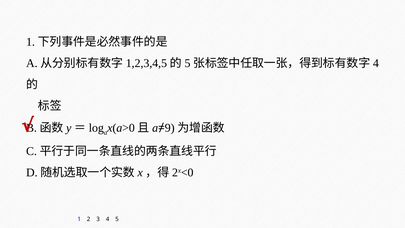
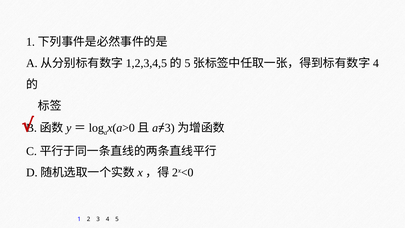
9 at (170, 128): 9 -> 3
